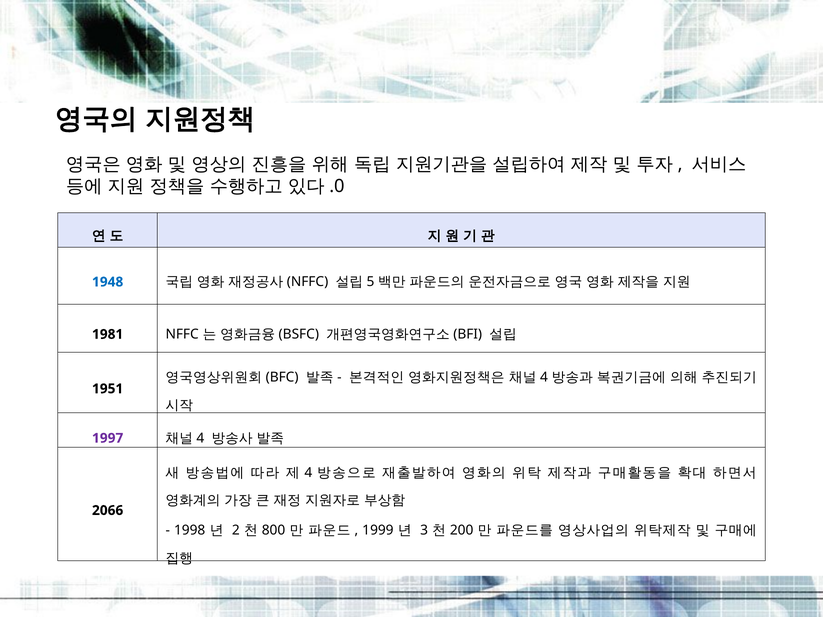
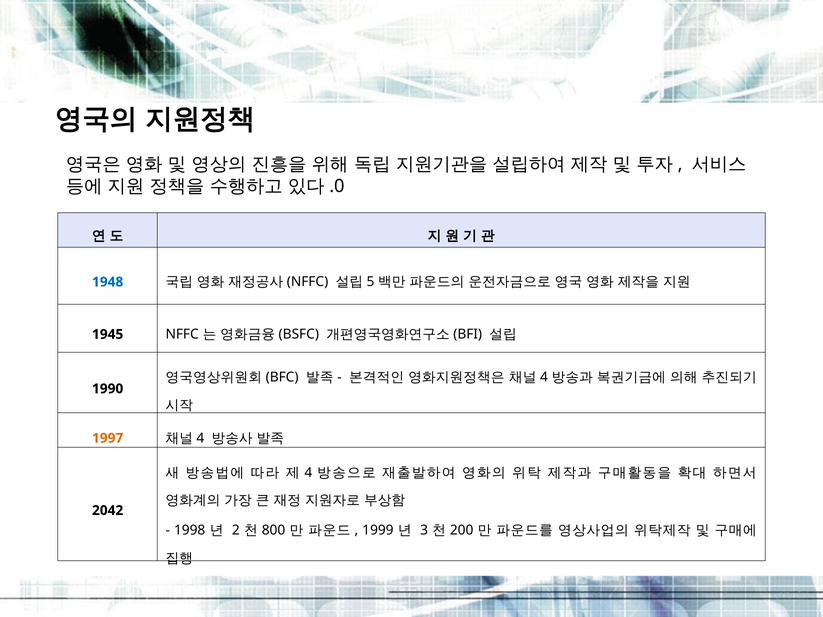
1981: 1981 -> 1945
1951: 1951 -> 1990
1997 colour: purple -> orange
2066: 2066 -> 2042
